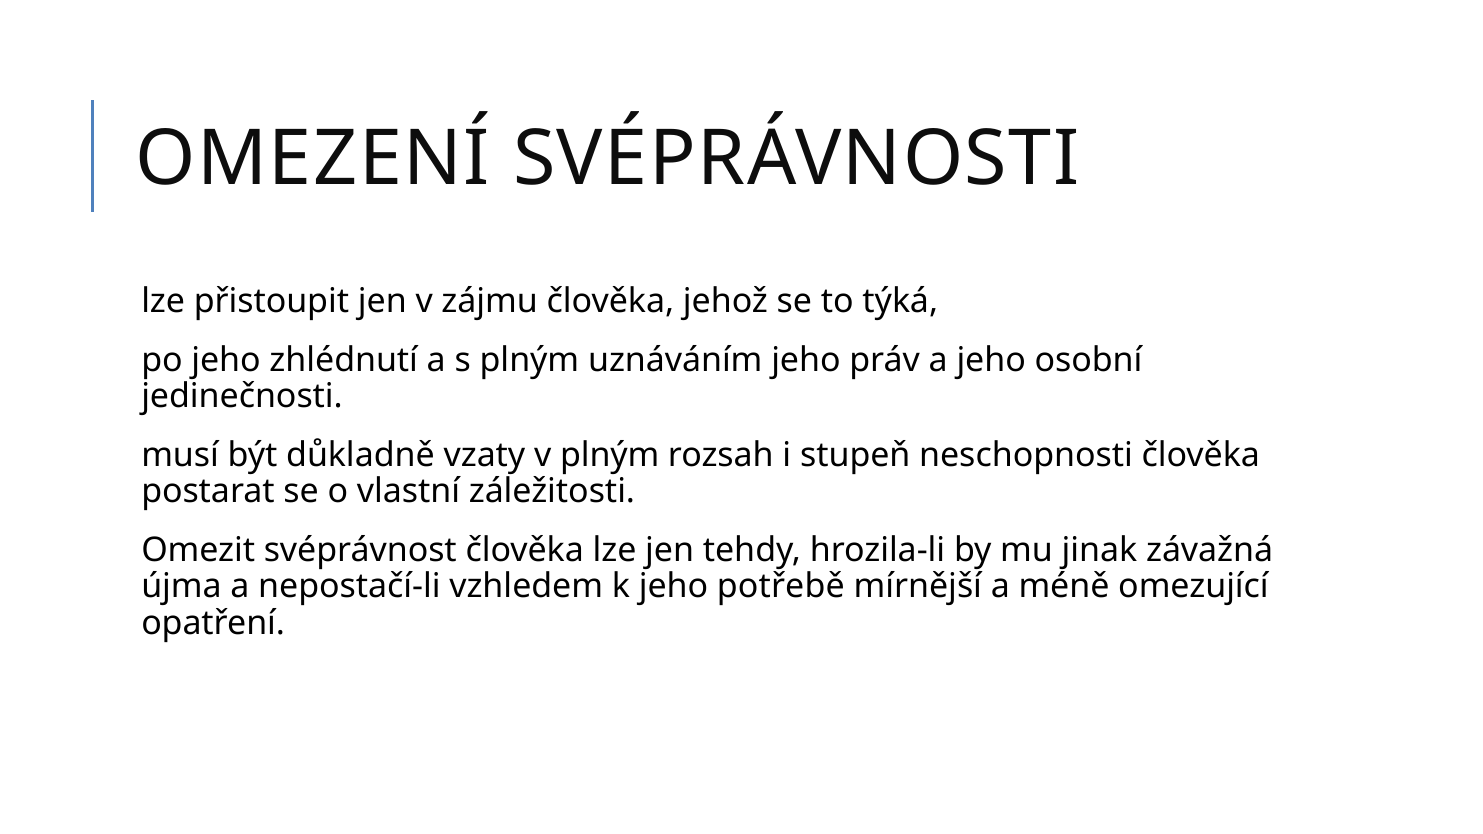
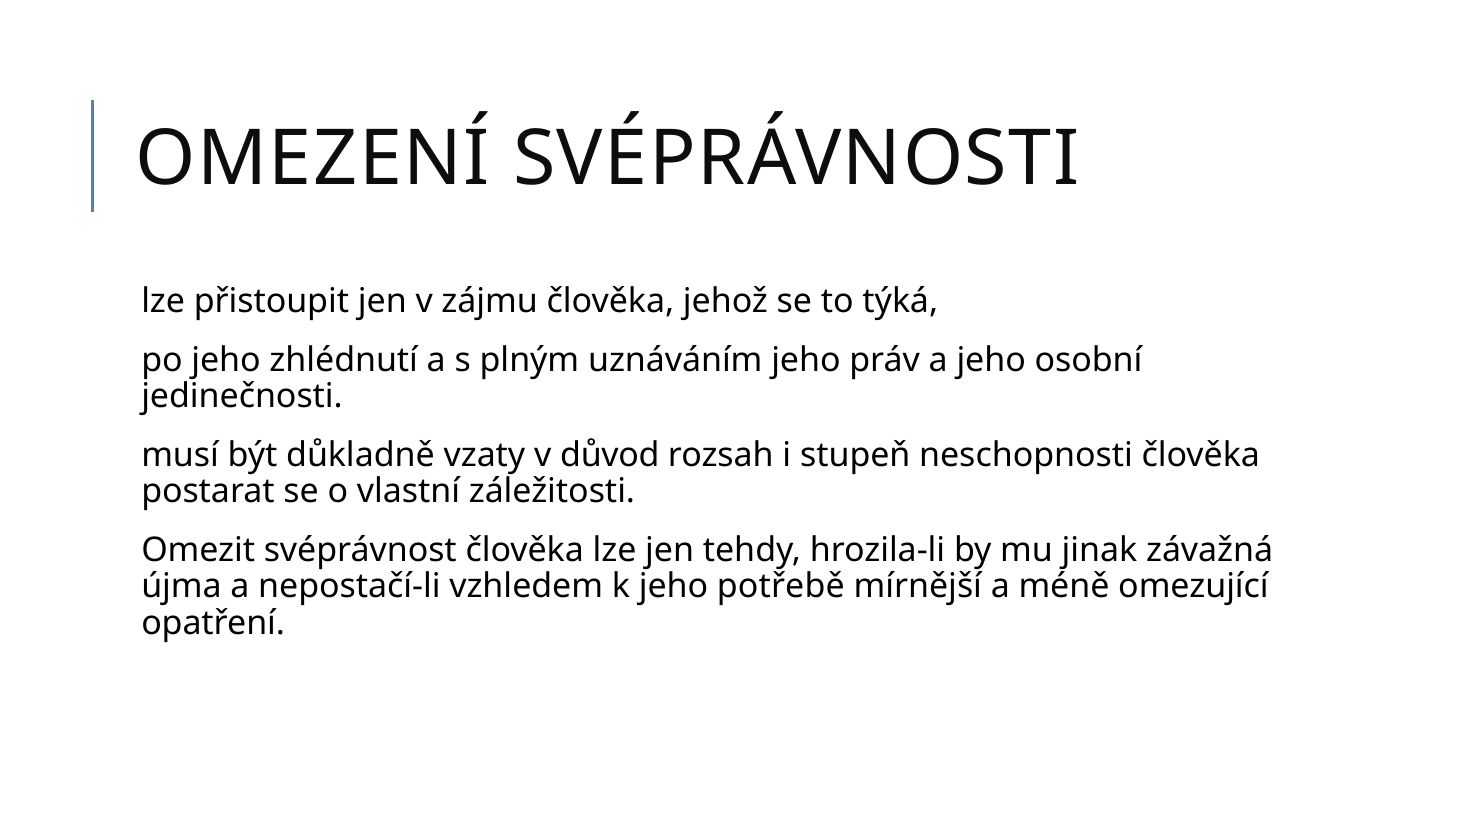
v plným: plným -> důvod
